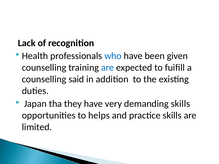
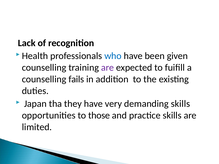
are at (108, 68) colour: blue -> purple
said: said -> fails
helps: helps -> those
